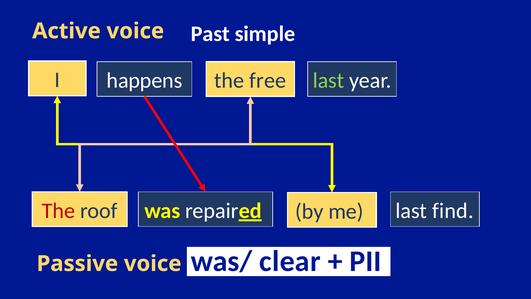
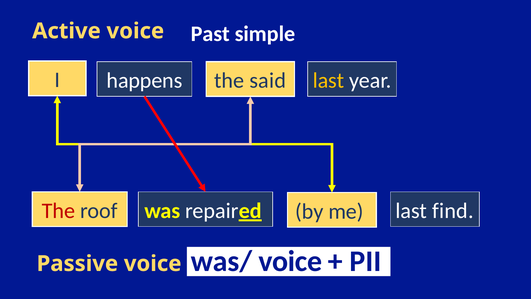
free: free -> said
last at (328, 81) colour: light green -> yellow
was/ clear: clear -> voice
